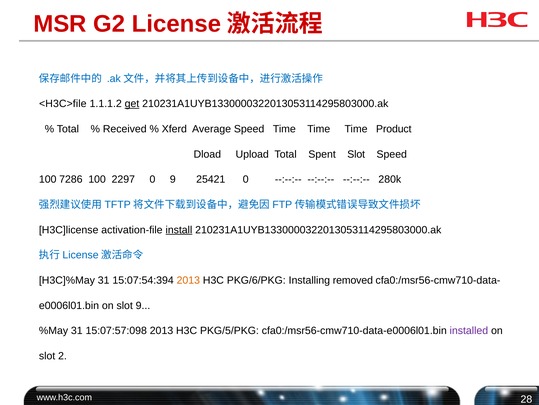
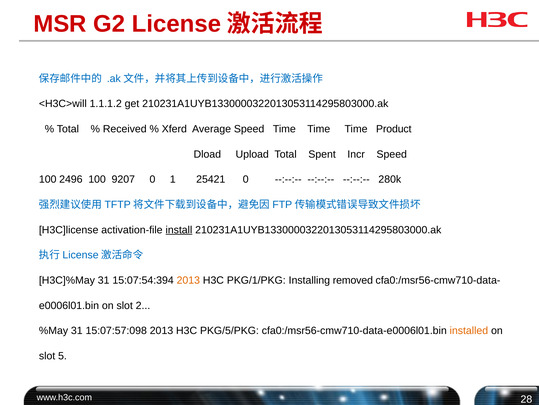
<H3C>file: <H3C>file -> <H3C>will
get underline: present -> none
Spent Slot: Slot -> Incr
7286: 7286 -> 2496
2297: 2297 -> 9207
0 9: 9 -> 1
PKG/6/PKG: PKG/6/PKG -> PKG/1/PKG
slot 9: 9 -> 2
installed colour: purple -> orange
2: 2 -> 5
